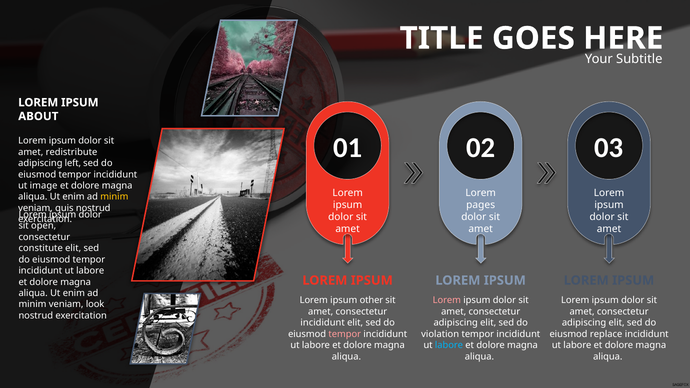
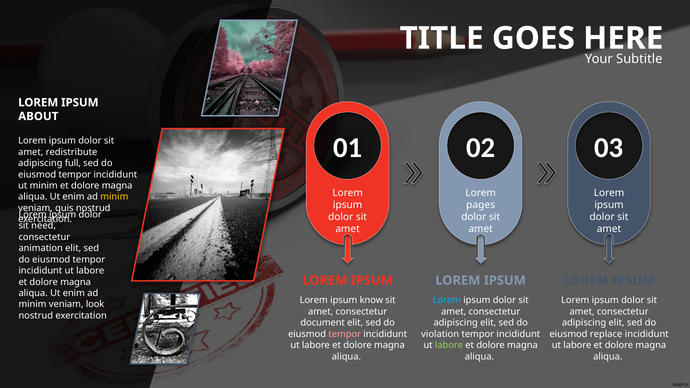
left: left -> full
ut image: image -> minim
open: open -> need
constitute: constitute -> animation
other: other -> know
Lorem at (447, 301) colour: pink -> light blue
incididunt at (323, 323): incididunt -> document
labore at (449, 345) colour: light blue -> light green
